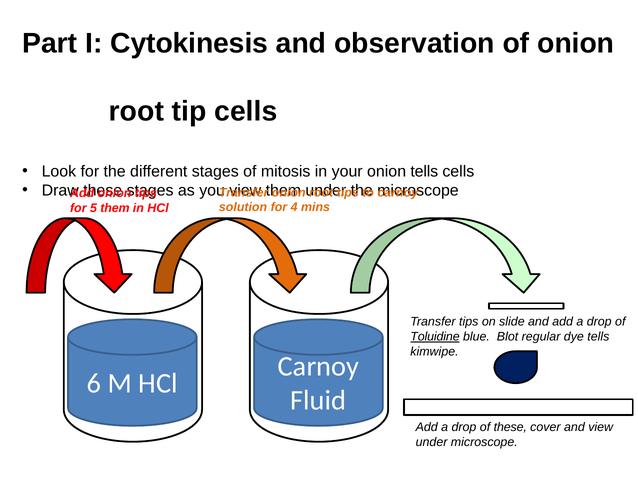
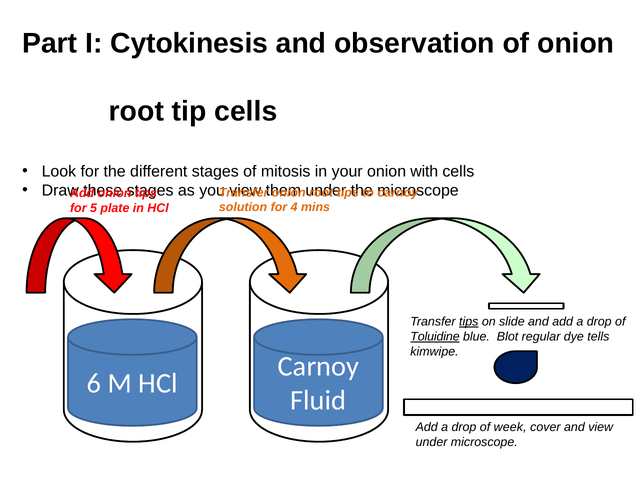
onion tells: tells -> with
5 them: them -> plate
tips at (469, 321) underline: none -> present
of these: these -> week
